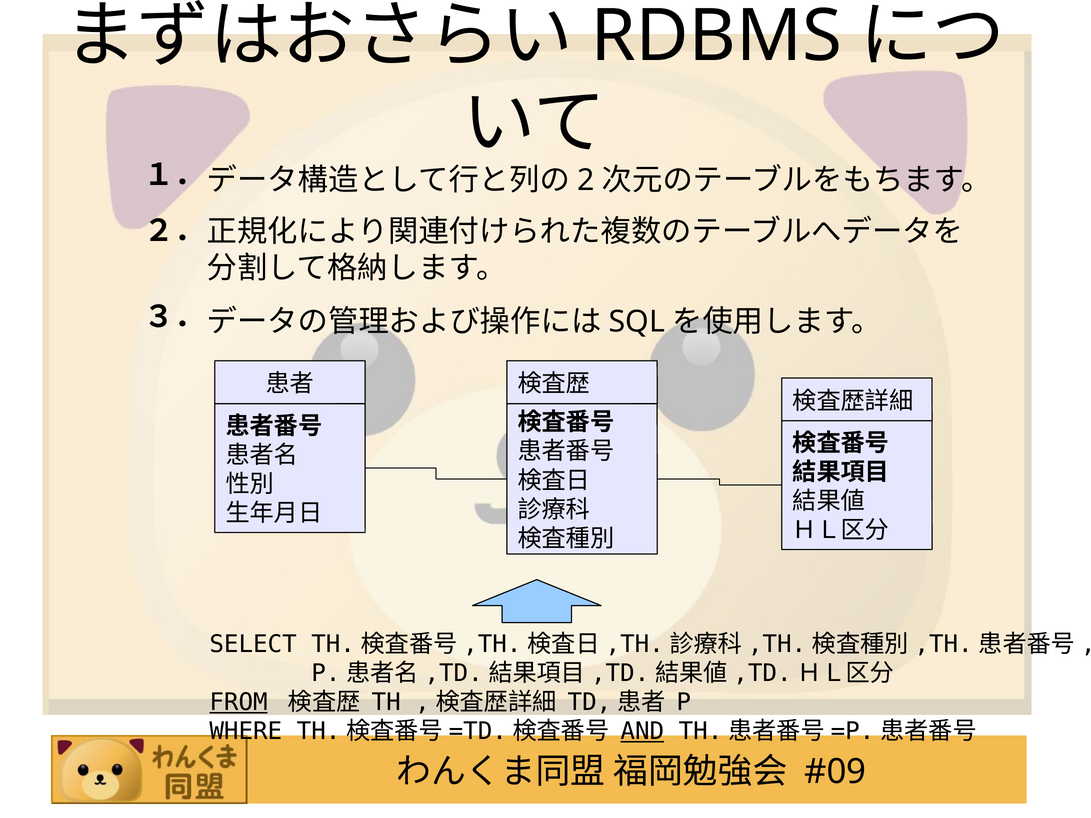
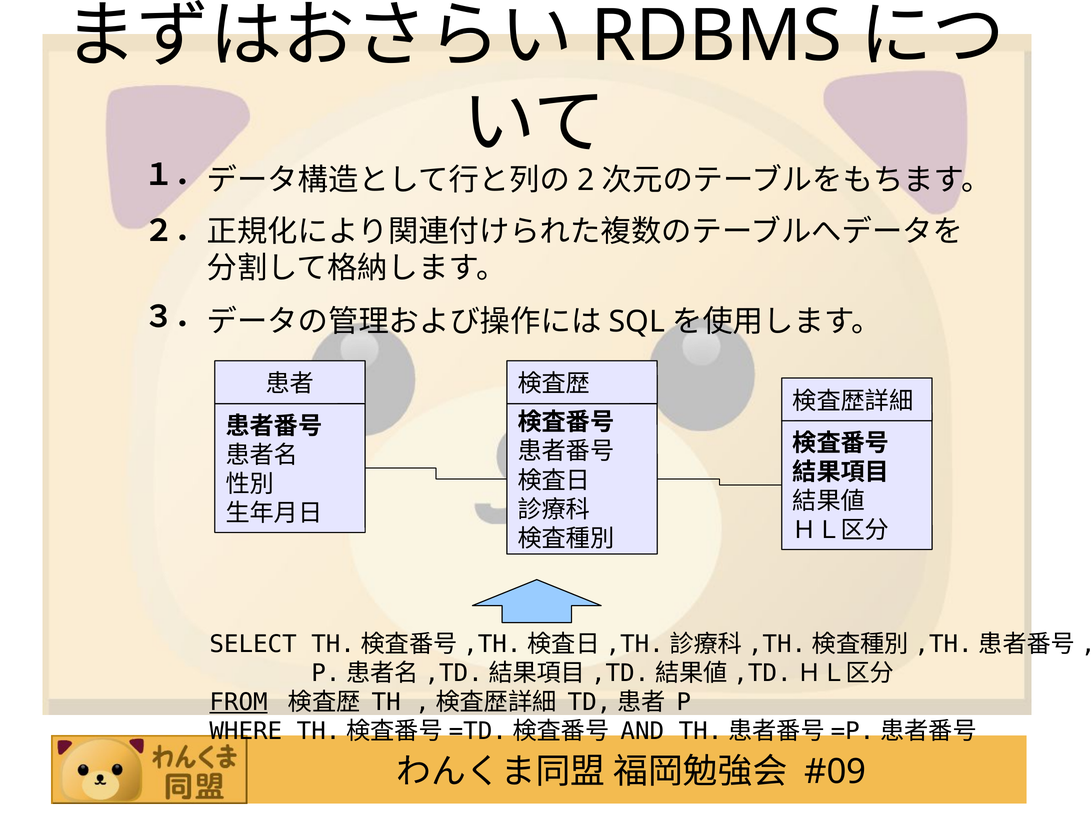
AND underline: present -> none
